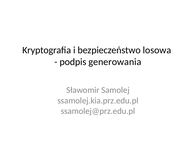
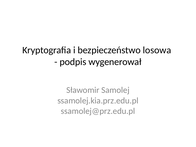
generowania: generowania -> wygenerował
